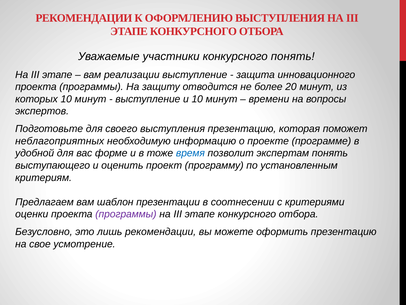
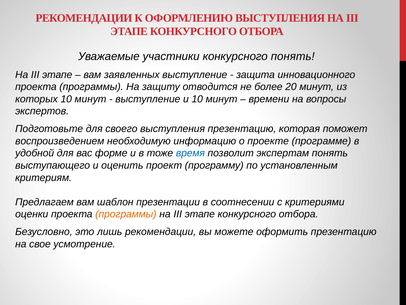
реализации: реализации -> заявленных
неблагоприятных: неблагоприятных -> воспроизведением
программы at (126, 214) colour: purple -> orange
